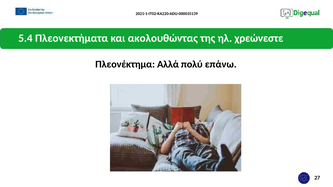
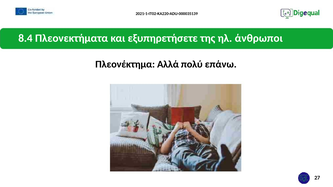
5.4: 5.4 -> 8.4
ακολουθώντας: ακολουθώντας -> εξυπηρετήσετε
χρεώνεστε: χρεώνεστε -> άνθρωποι
